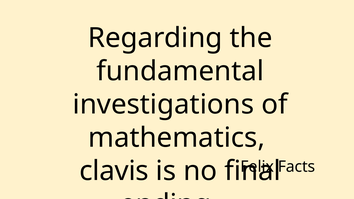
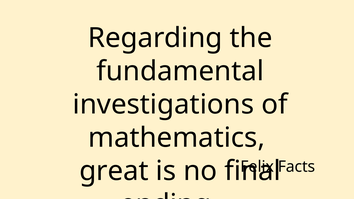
clavis: clavis -> great
